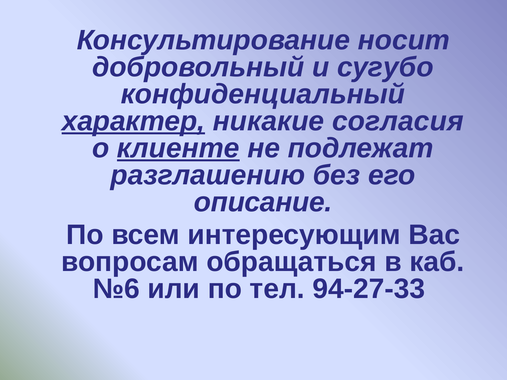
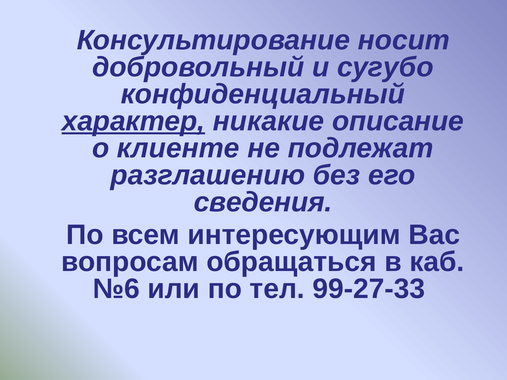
согласия: согласия -> описание
клиенте underline: present -> none
описание: описание -> сведения
94-27-33: 94-27-33 -> 99-27-33
